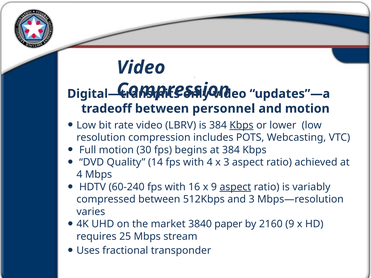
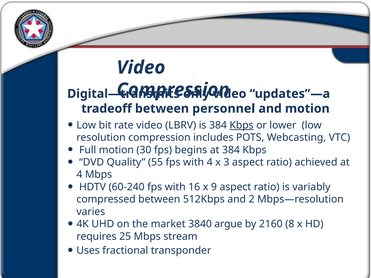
14: 14 -> 55
aspect at (235, 187) underline: present -> none
and 3: 3 -> 2
paper: paper -> argue
2160 9: 9 -> 8
